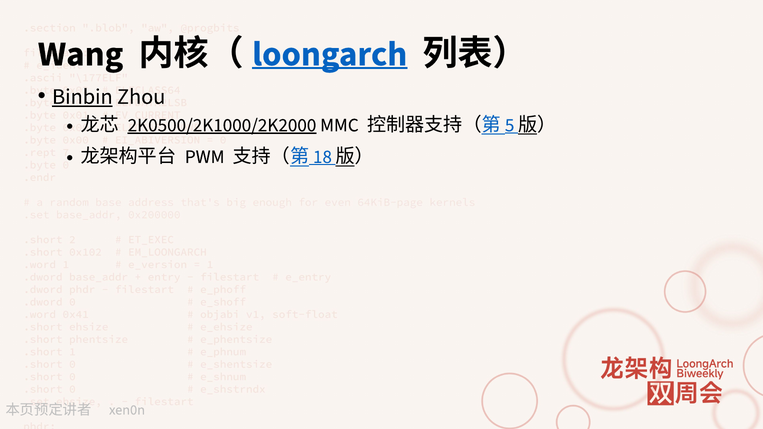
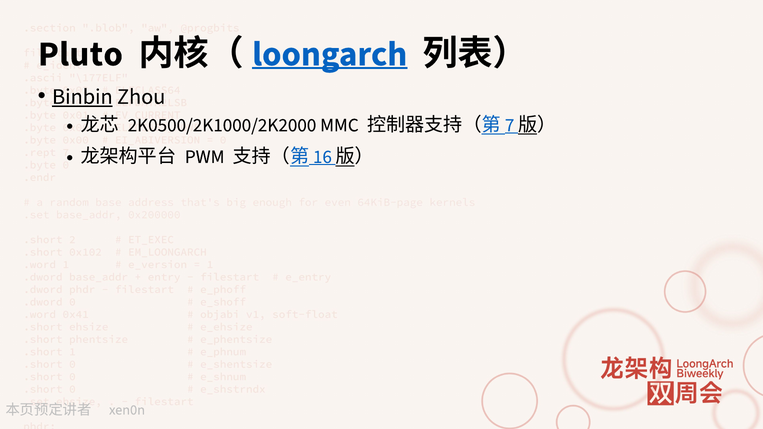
Wang: Wang -> Pluto
2K0500/2K1000/2K2000 underline: present -> none
5: 5 -> 7
18: 18 -> 16
